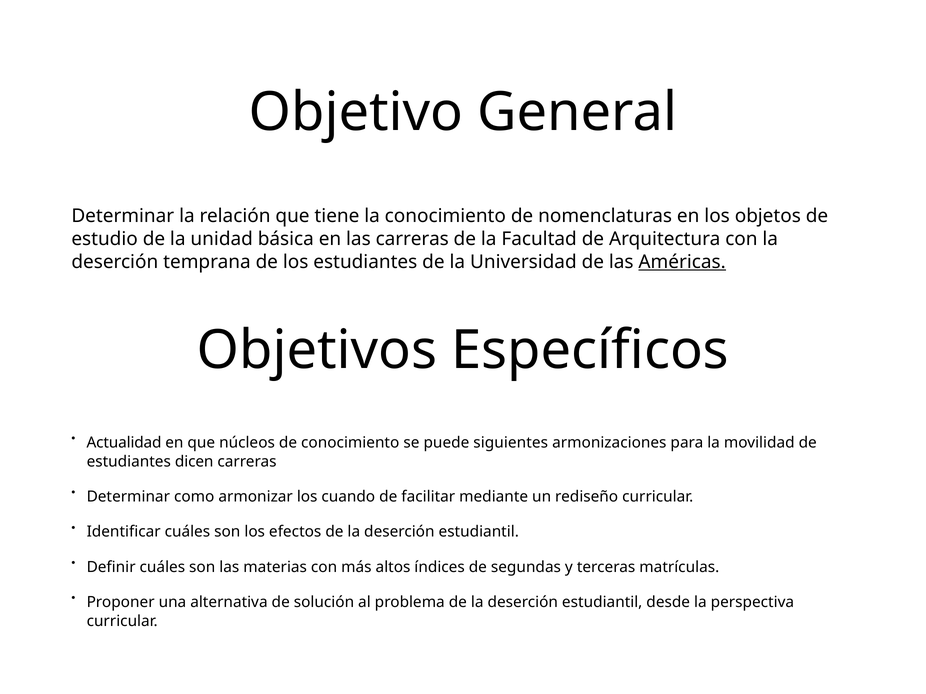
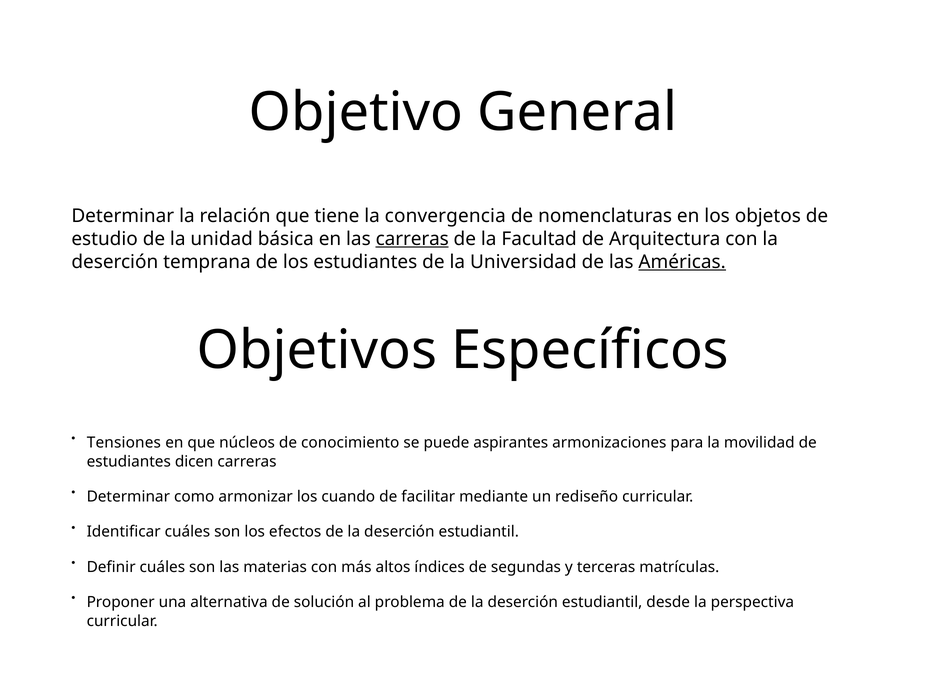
la conocimiento: conocimiento -> convergencia
carreras at (412, 239) underline: none -> present
Actualidad: Actualidad -> Tensiones
siguientes: siguientes -> aspirantes
